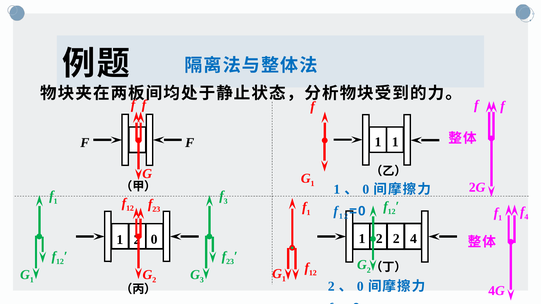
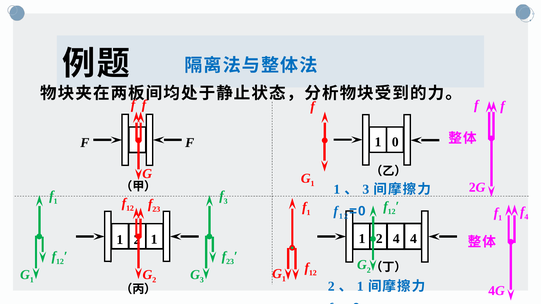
1 at (395, 142): 1 -> 0
0 at (366, 190): 0 -> 3
2 2: 2 -> 4
0 at (154, 240): 0 -> 1
0 at (360, 287): 0 -> 1
